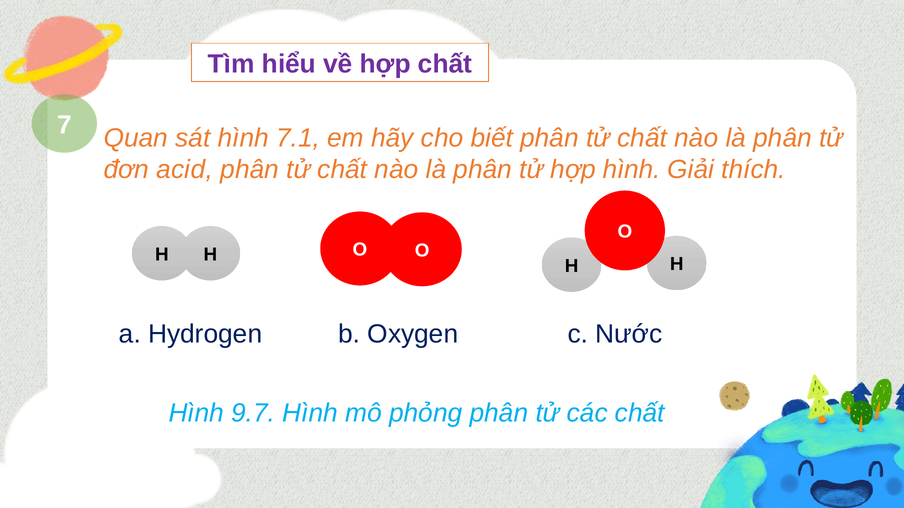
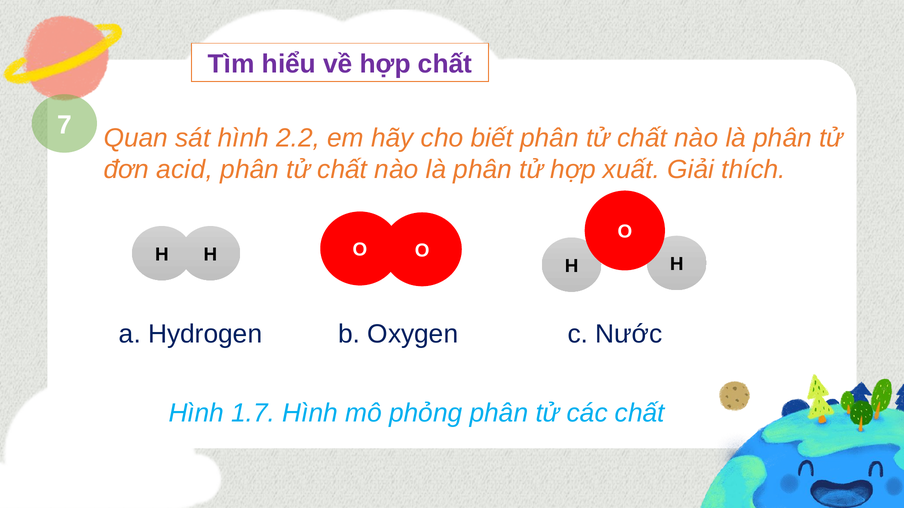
7.1: 7.1 -> 2.2
hợp hình: hình -> xuất
9.7: 9.7 -> 1.7
